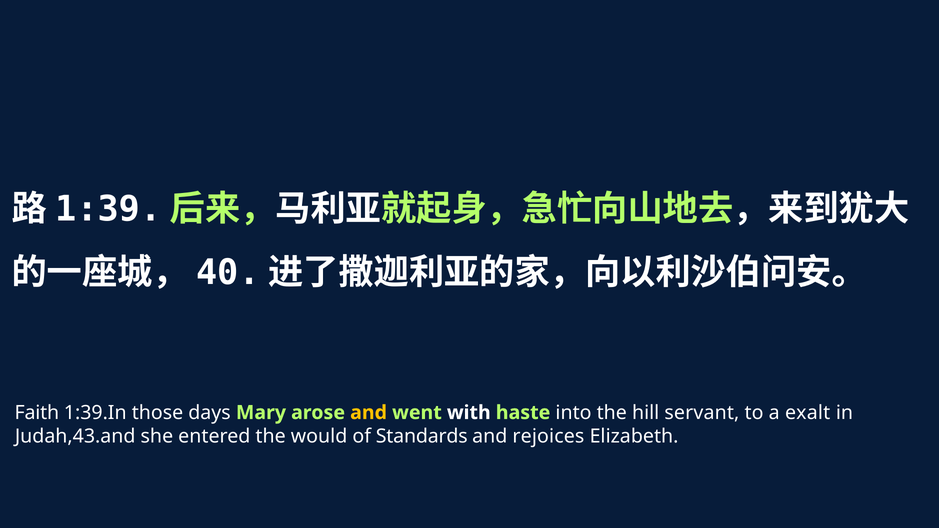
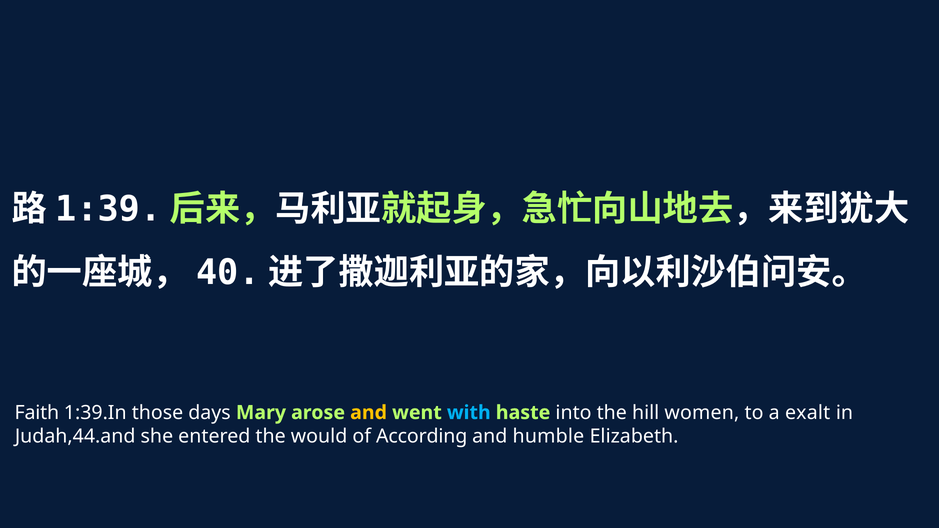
with colour: white -> light blue
servant: servant -> women
Judah,43.and: Judah,43.and -> Judah,44.and
Standards: Standards -> According
rejoices: rejoices -> humble
